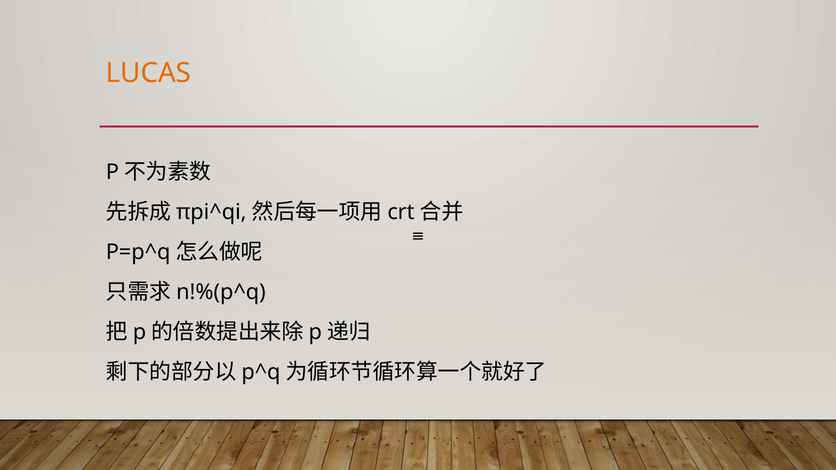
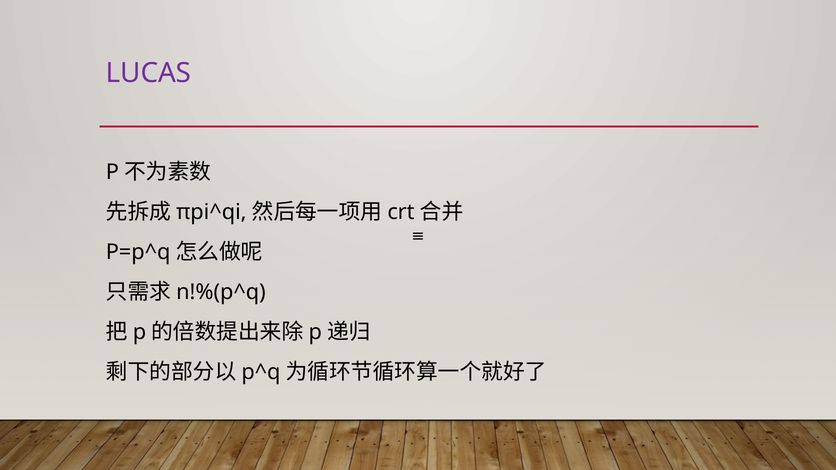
LUCAS colour: orange -> purple
